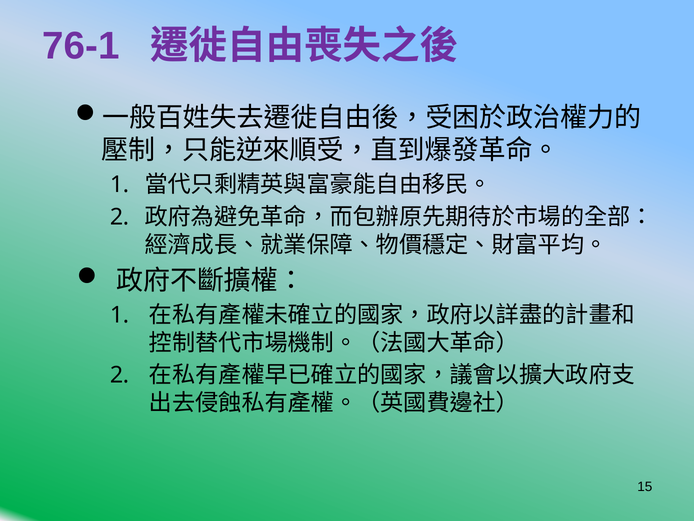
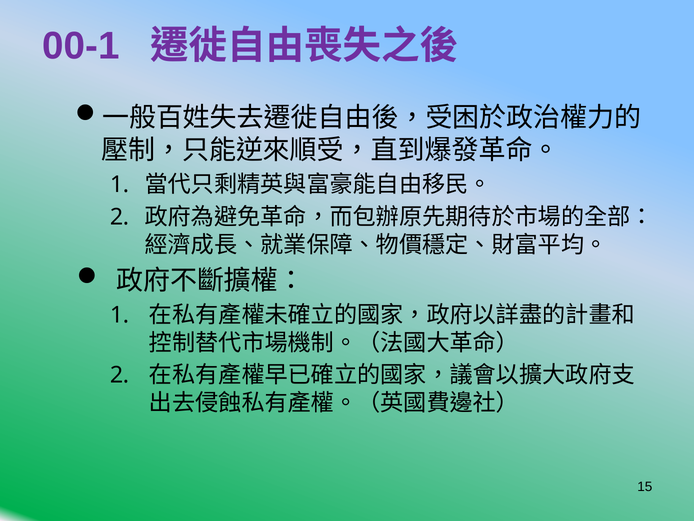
76-1: 76-1 -> 00-1
